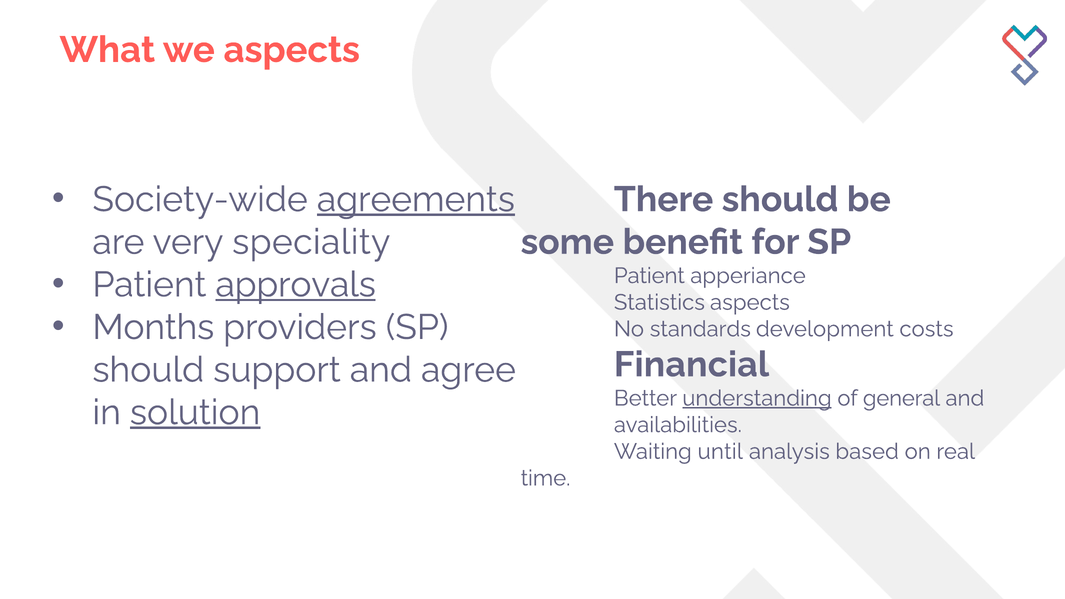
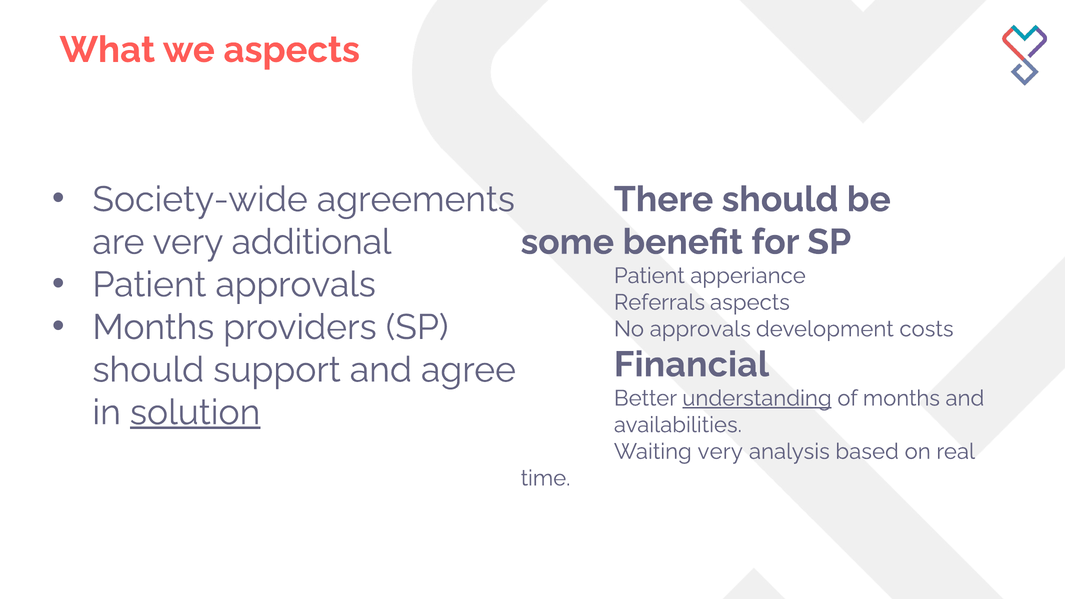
agreements underline: present -> none
speciality: speciality -> additional
approvals at (296, 285) underline: present -> none
Statistics: Statistics -> Referrals
No standards: standards -> approvals
of general: general -> months
Waiting until: until -> very
